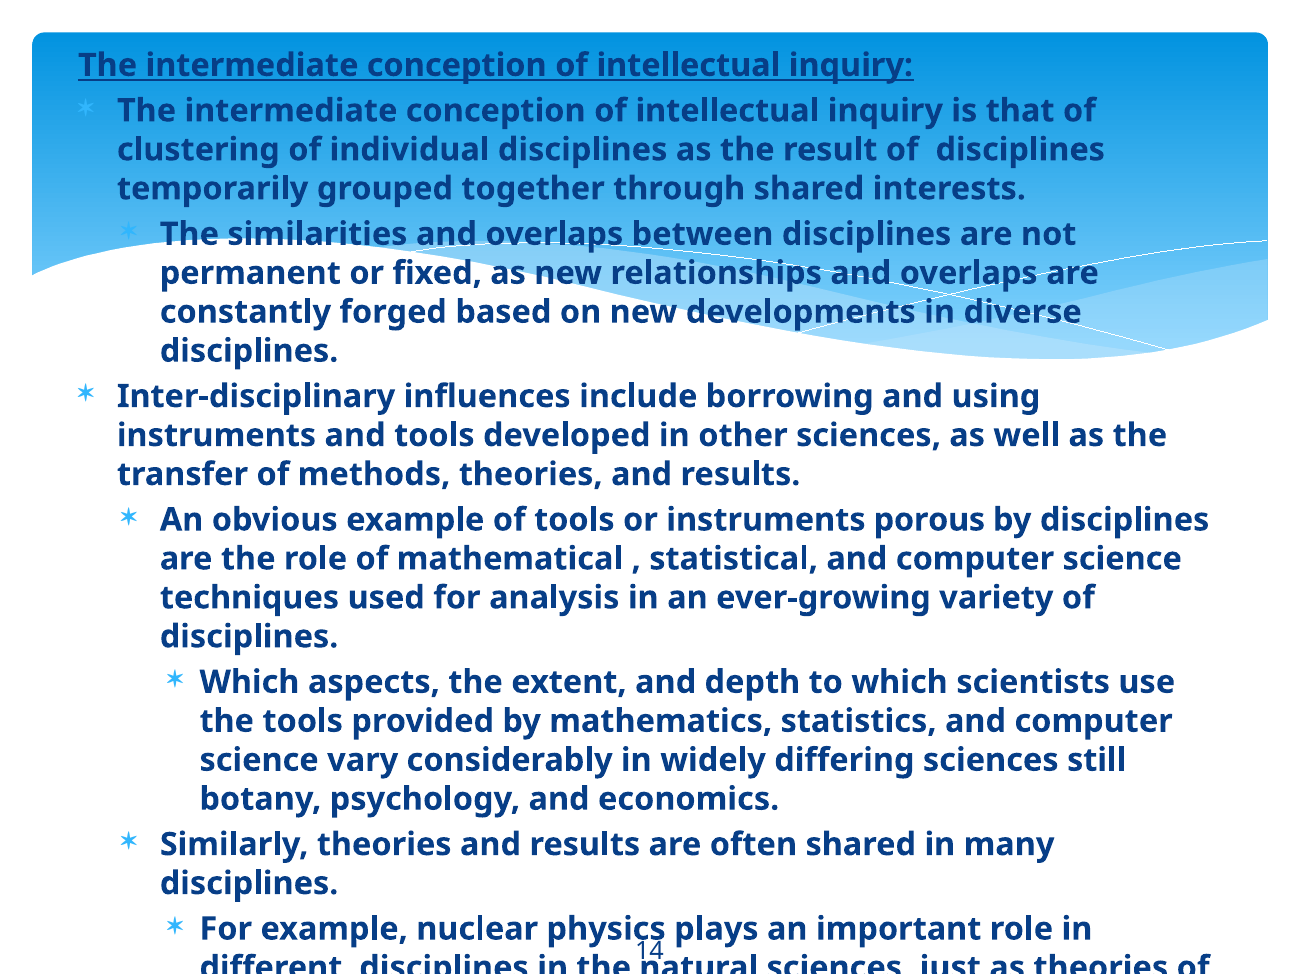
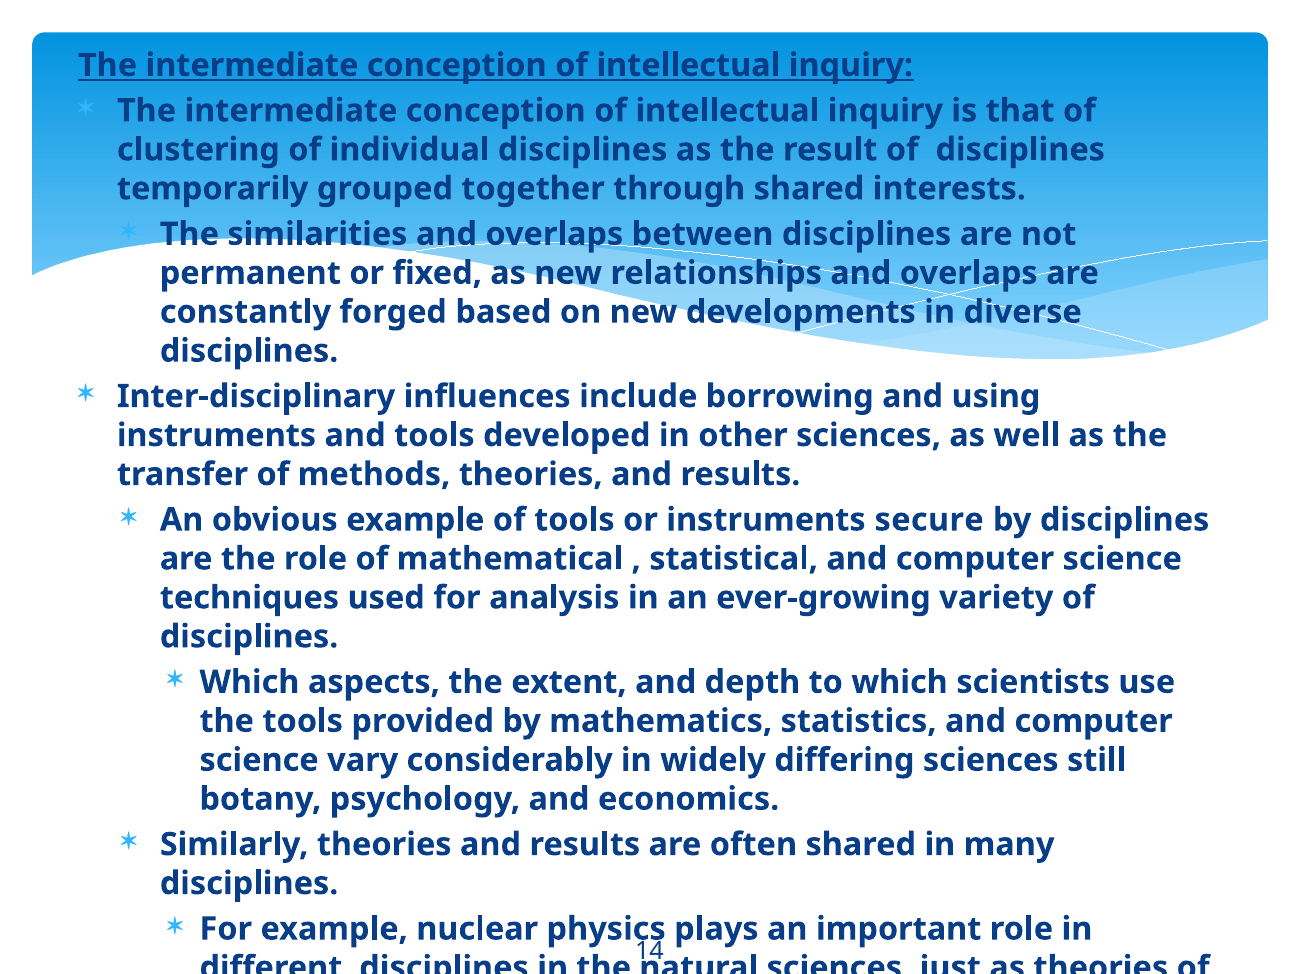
porous: porous -> secure
